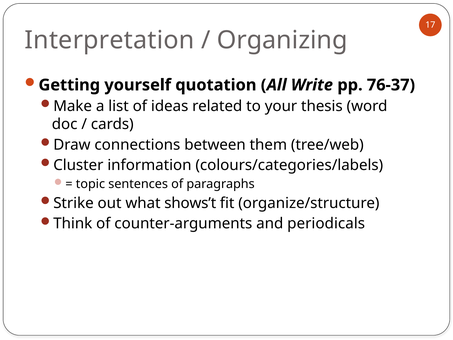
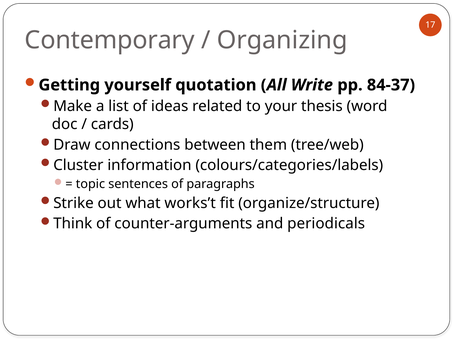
Interpretation: Interpretation -> Contemporary
76-37: 76-37 -> 84-37
shows’t: shows’t -> works’t
